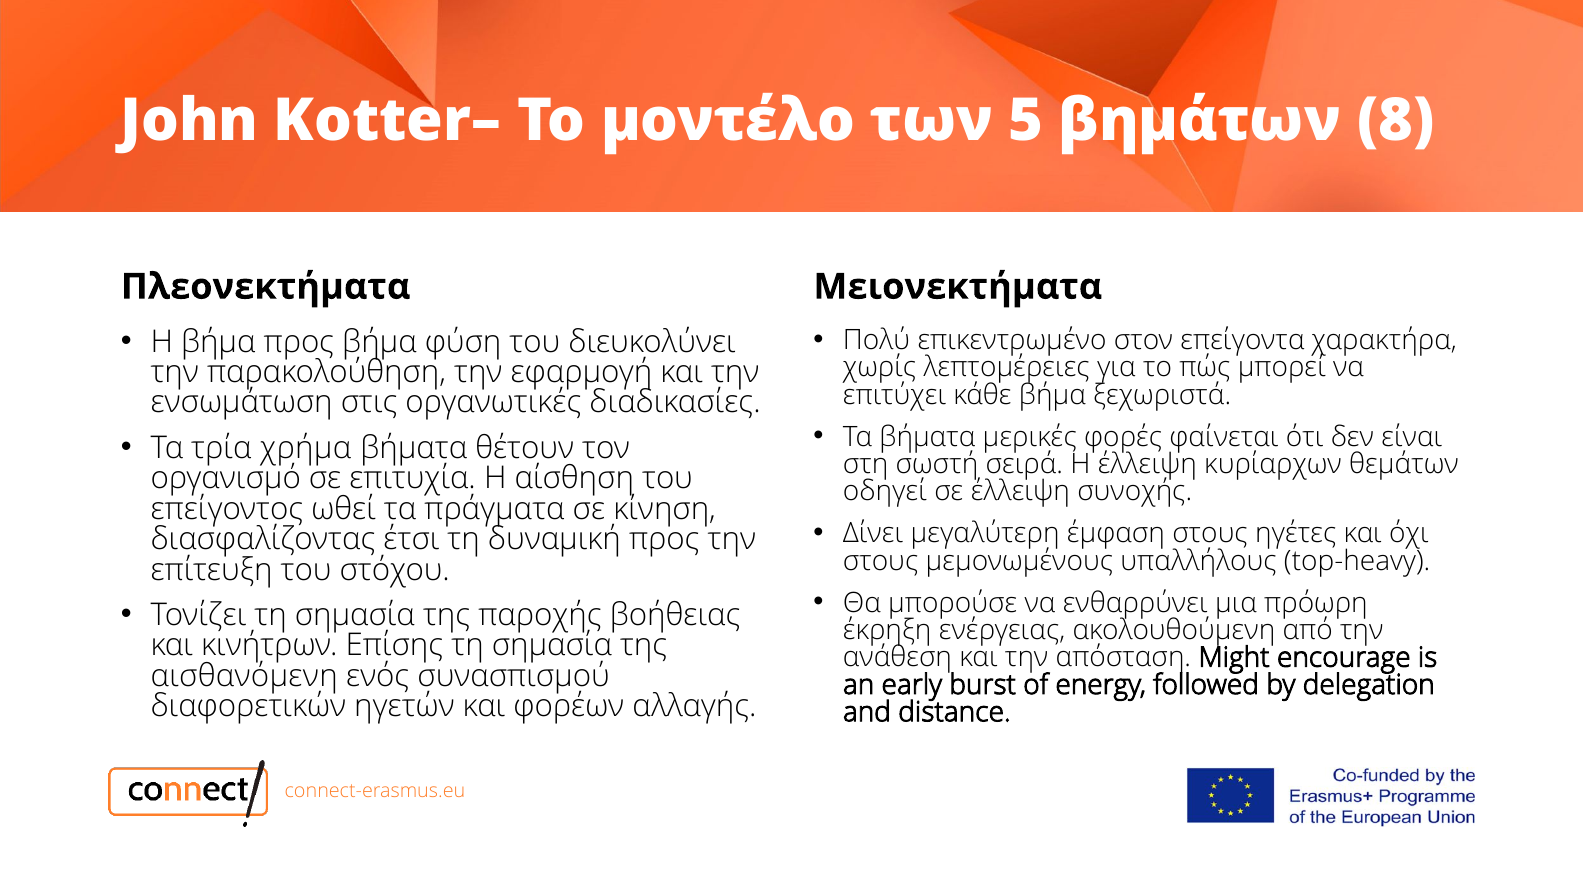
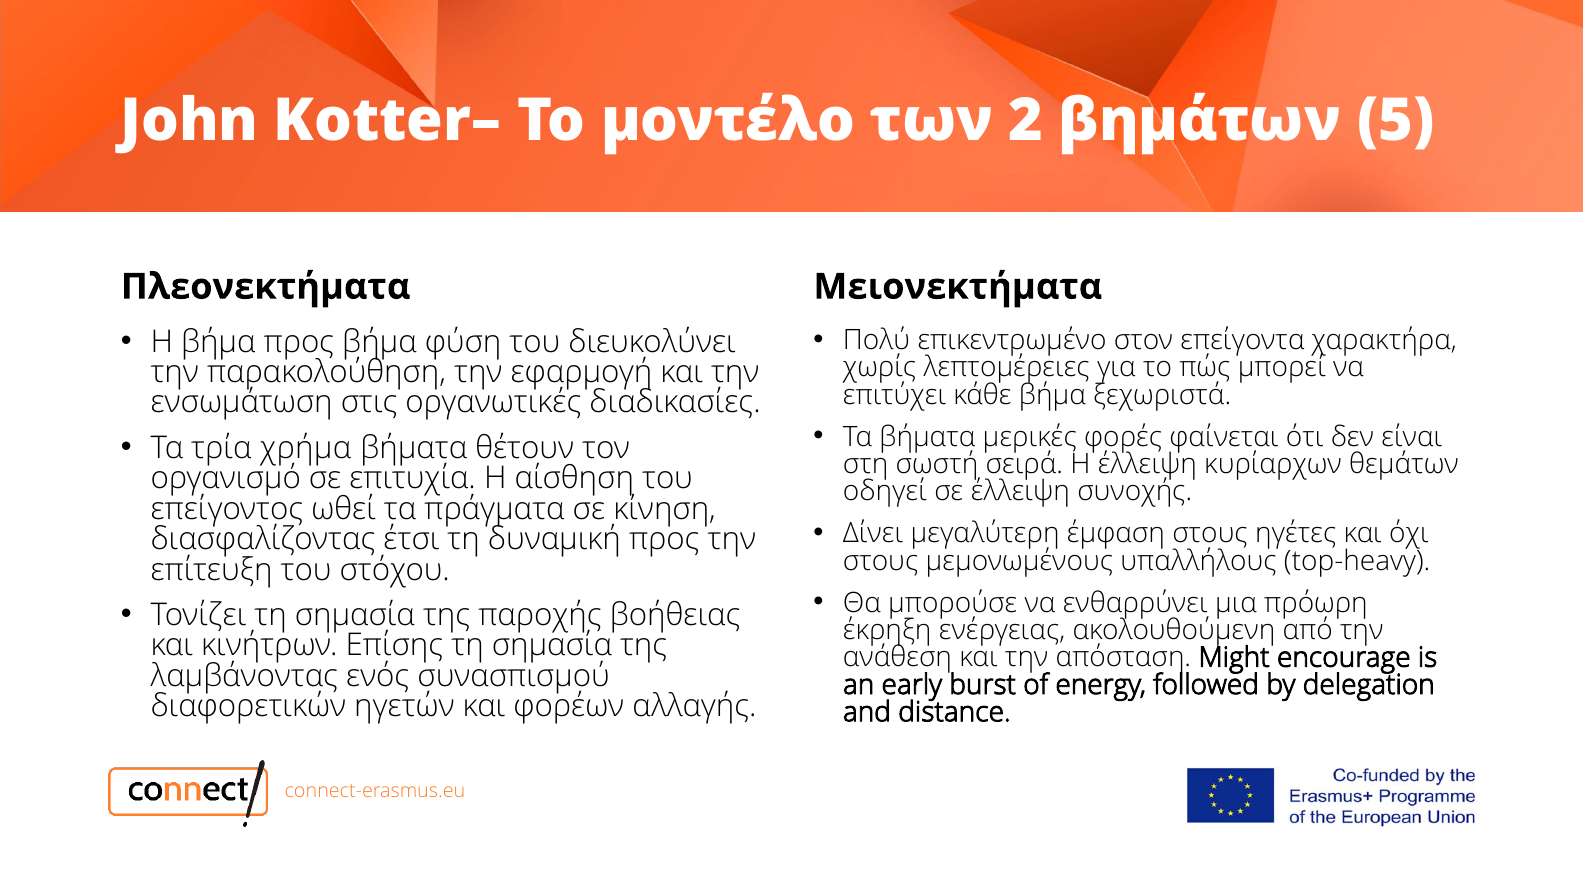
5: 5 -> 2
8: 8 -> 5
αισθανόμενη: αισθανόμενη -> λαμβάνοντας
